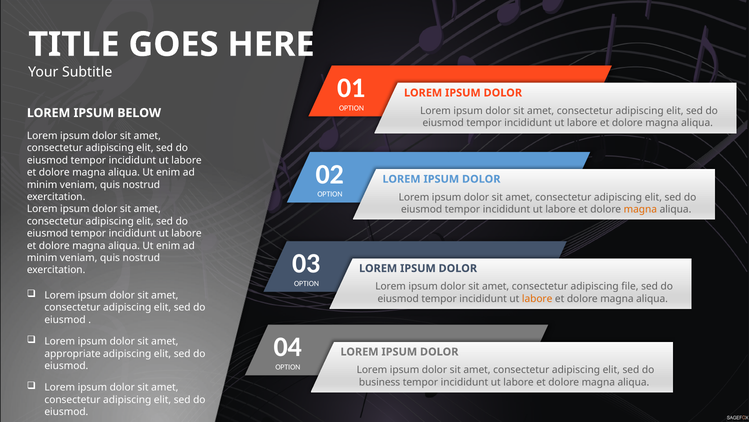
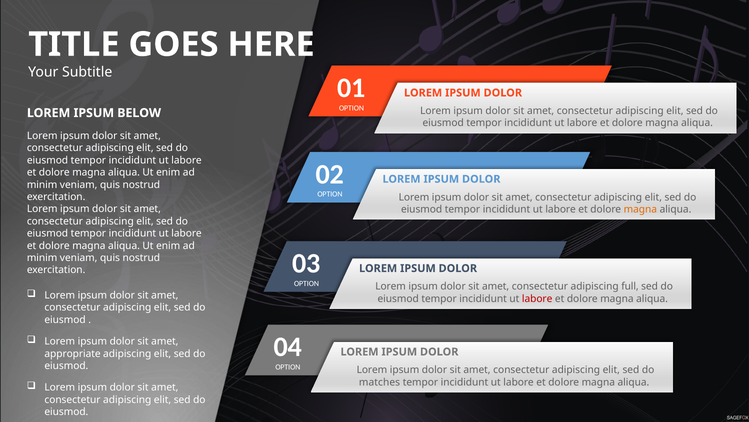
file: file -> full
labore at (537, 298) colour: orange -> red
business: business -> matches
